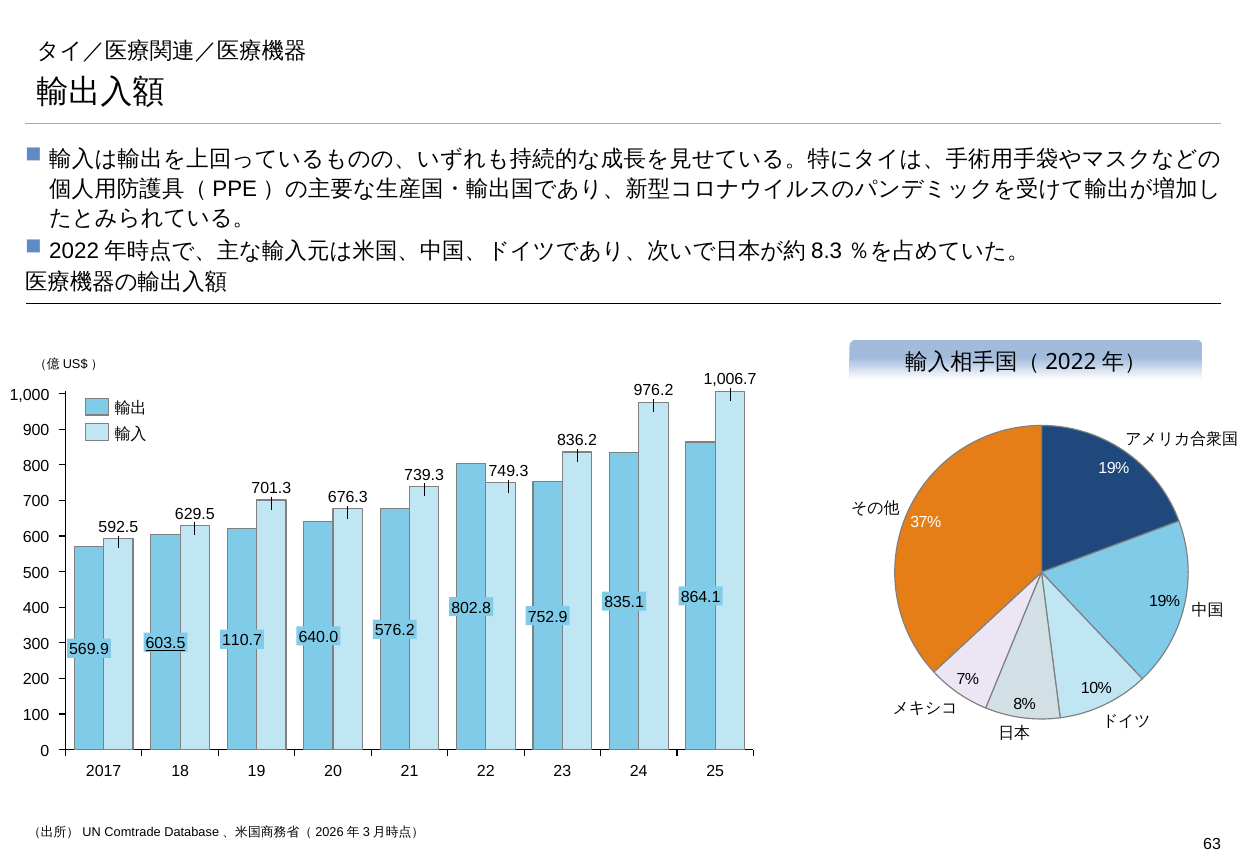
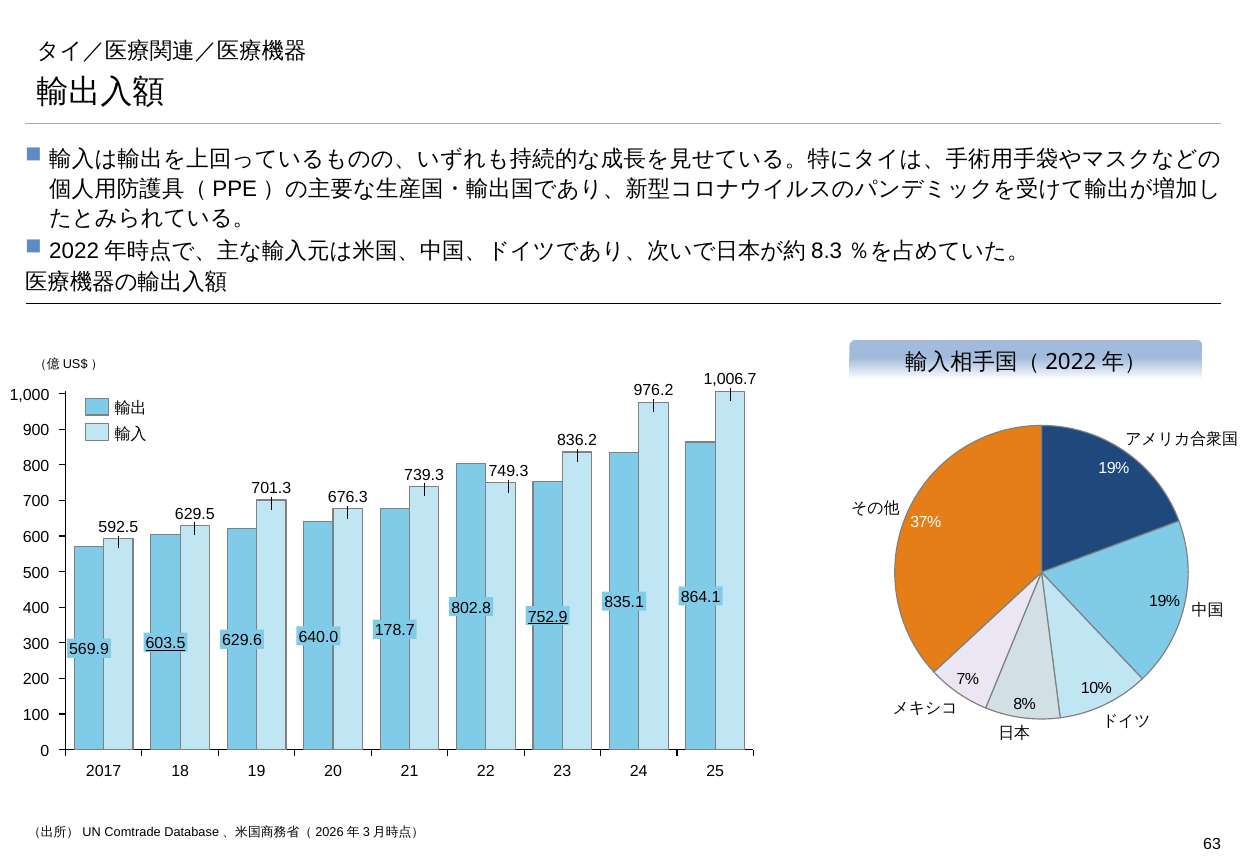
752.9 underline: none -> present
576.2: 576.2 -> 178.7
110.7: 110.7 -> 629.6
